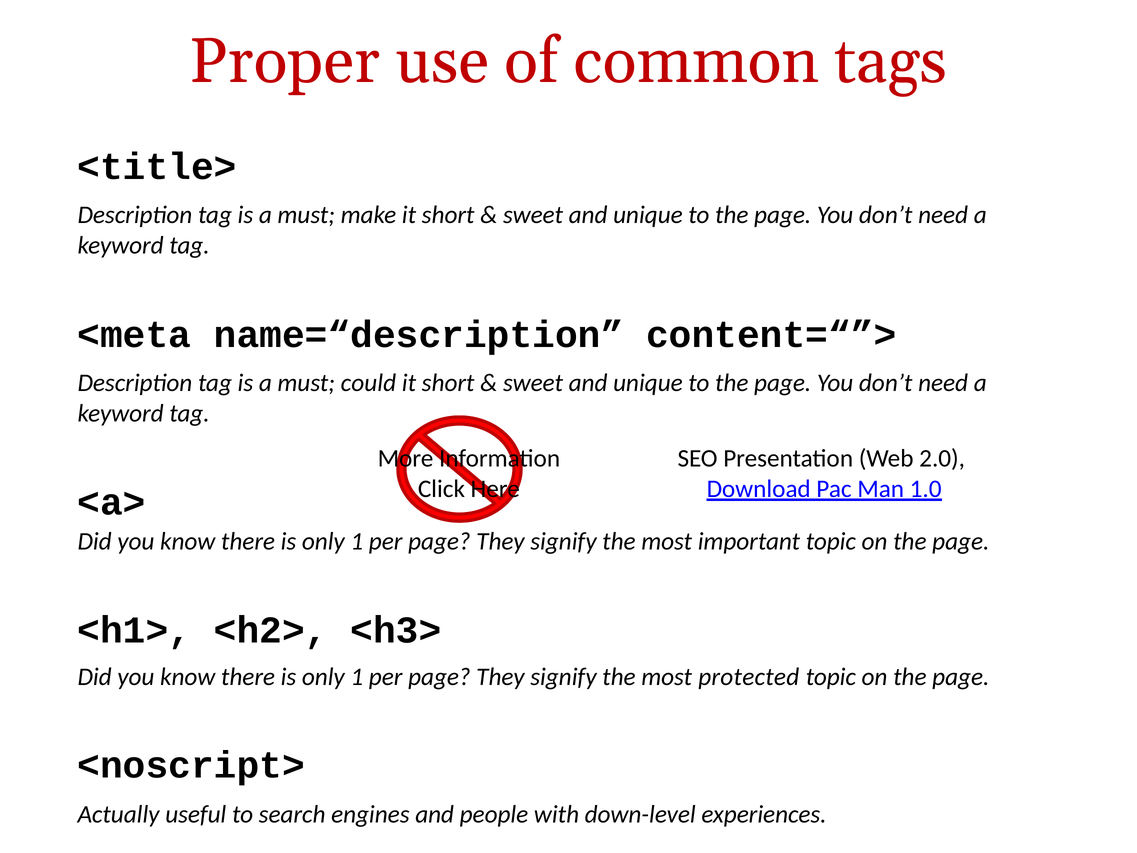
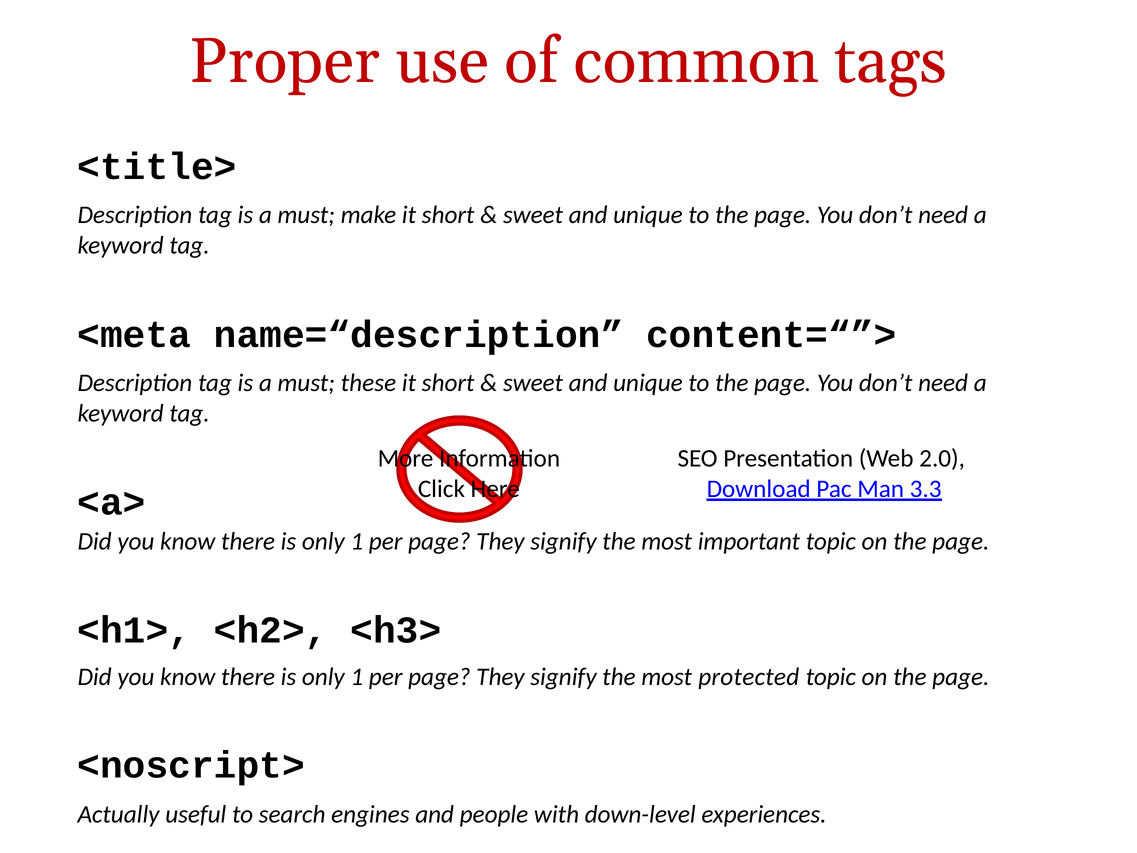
could: could -> these
1.0: 1.0 -> 3.3
